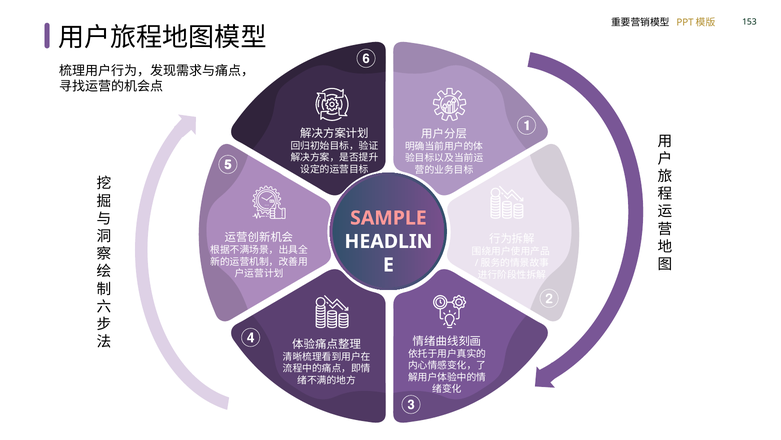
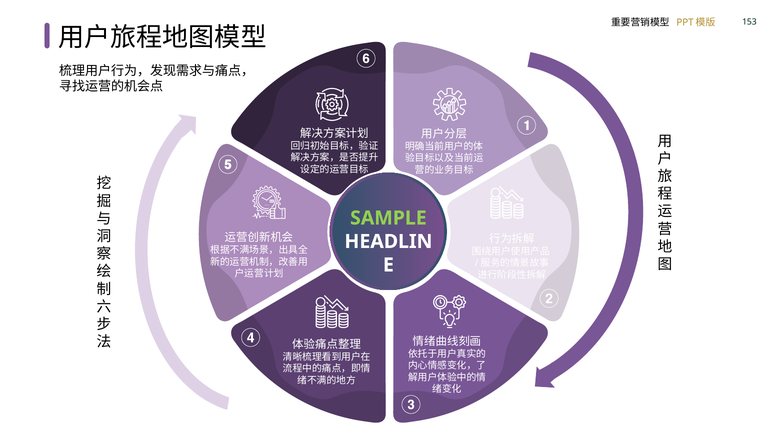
SAMPLE colour: pink -> light green
